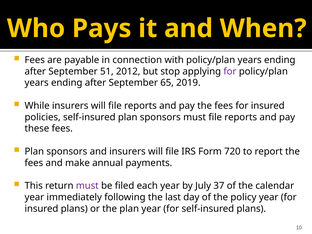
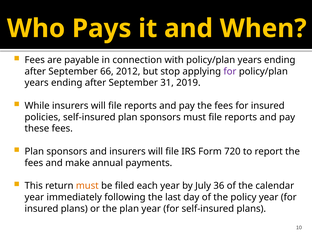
51: 51 -> 66
65: 65 -> 31
must at (87, 186) colour: purple -> orange
37: 37 -> 36
